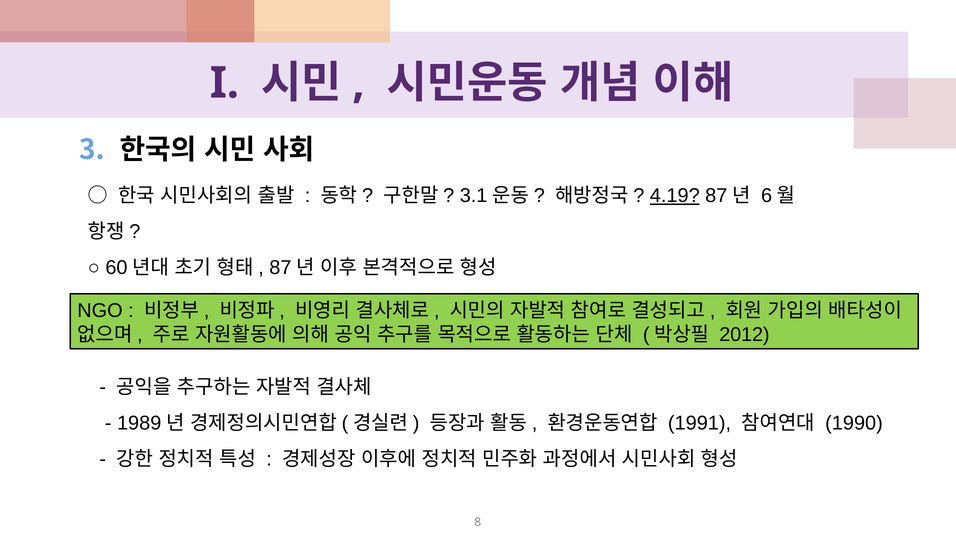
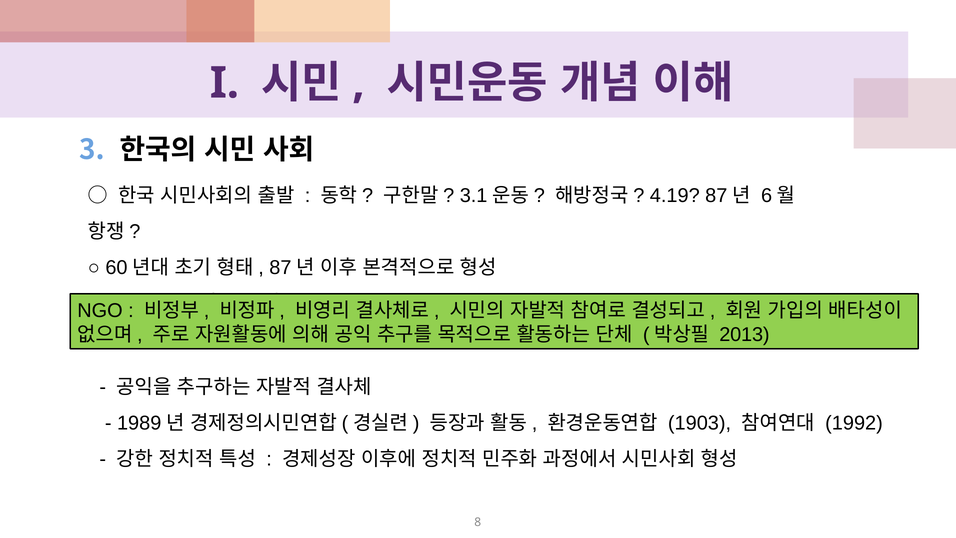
4.19 underline: present -> none
2012: 2012 -> 2013
1991: 1991 -> 1903
1990: 1990 -> 1992
